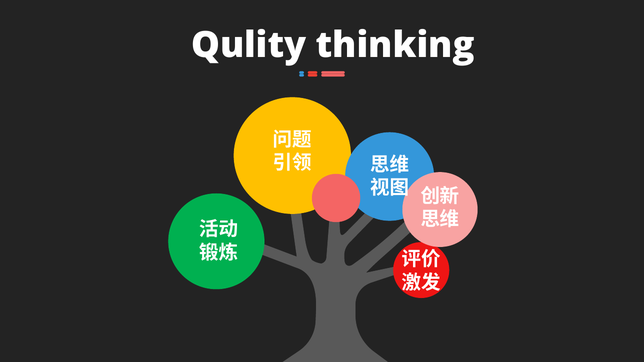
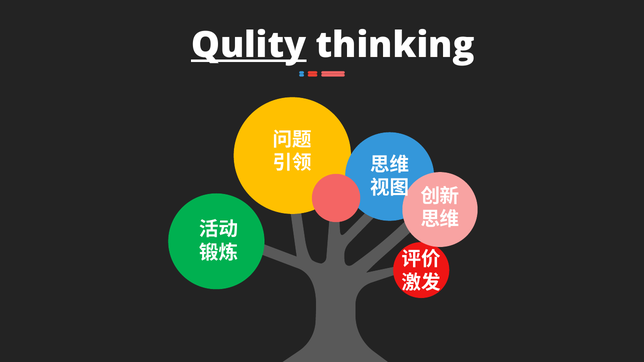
Qulity underline: none -> present
